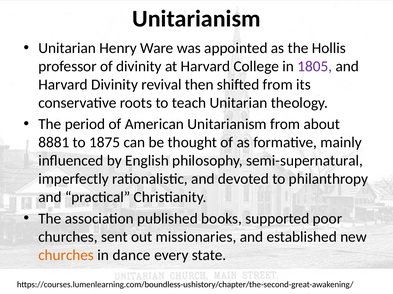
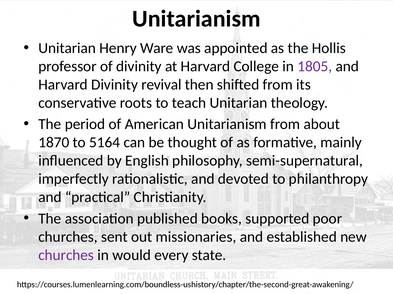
8881: 8881 -> 1870
1875: 1875 -> 5164
churches at (66, 256) colour: orange -> purple
dance: dance -> would
